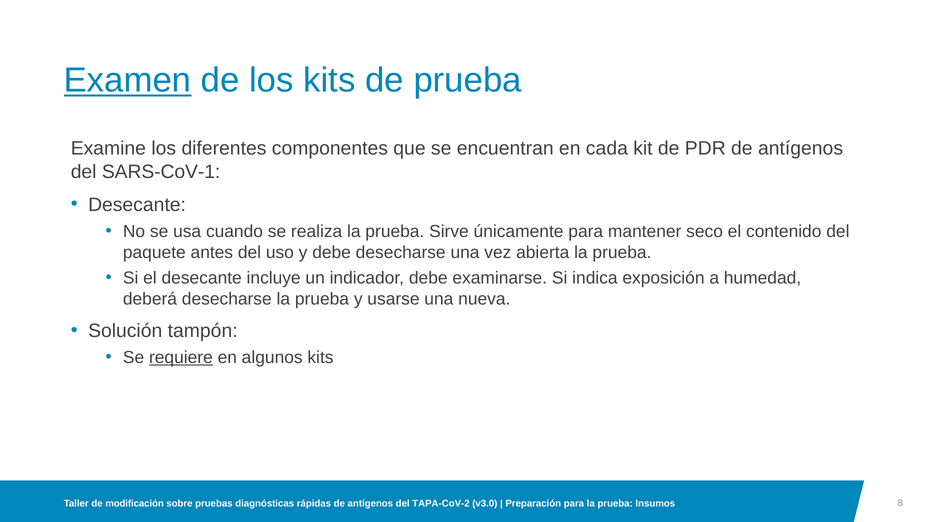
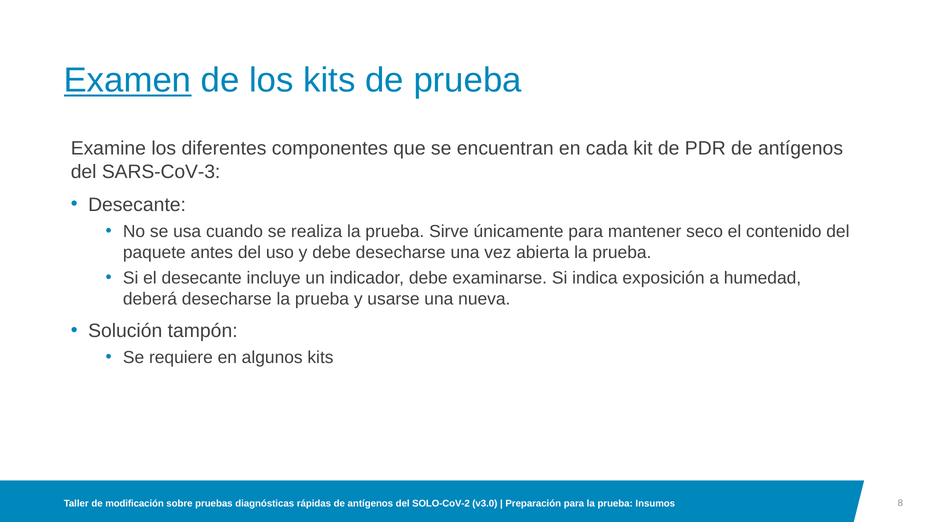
SARS-CoV-1: SARS-CoV-1 -> SARS-CoV-3
requiere underline: present -> none
TAPA-CoV-2: TAPA-CoV-2 -> SOLO-CoV-2
